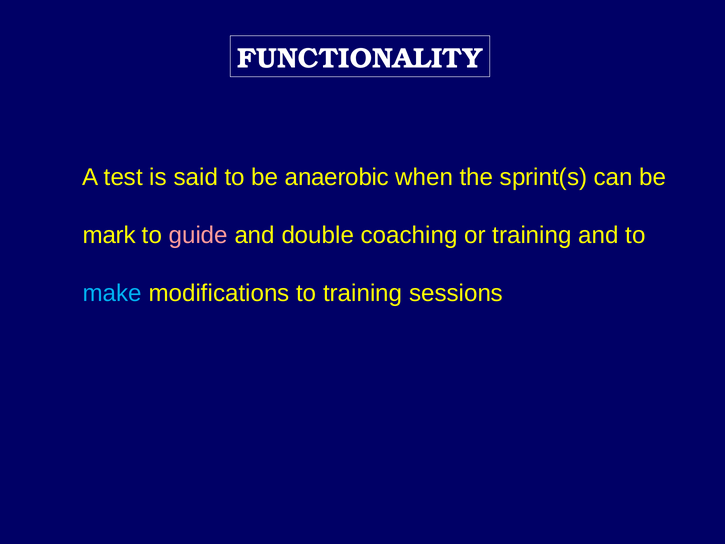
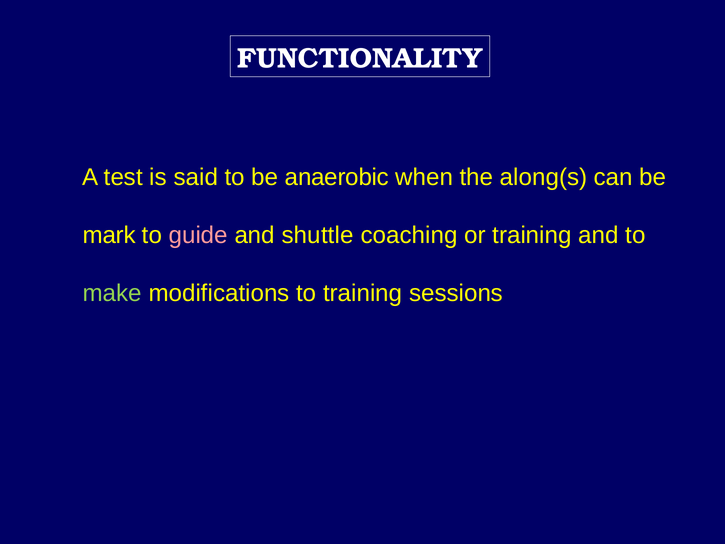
sprint(s: sprint(s -> along(s
double: double -> shuttle
make colour: light blue -> light green
